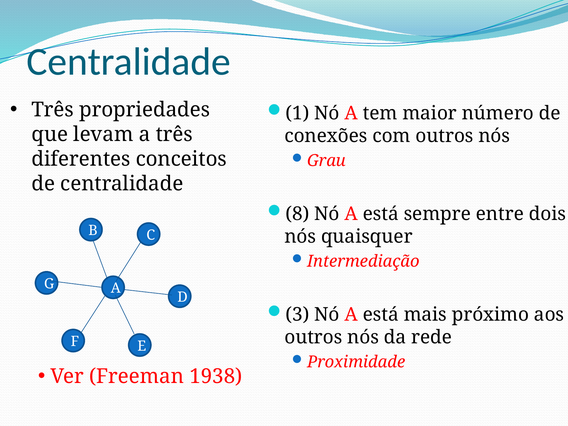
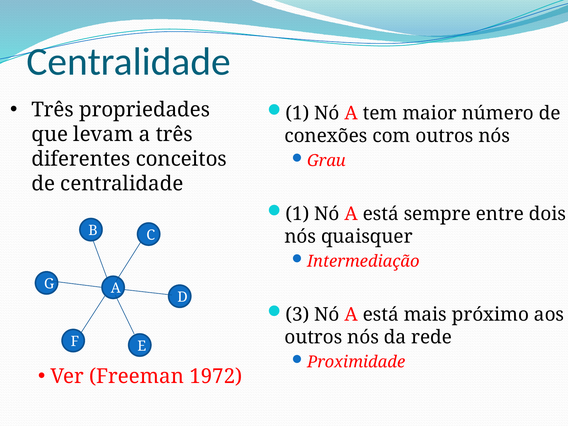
8 at (297, 214): 8 -> 1
1938: 1938 -> 1972
